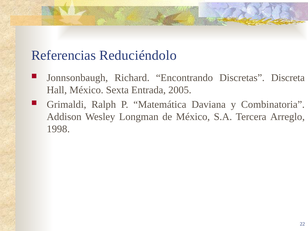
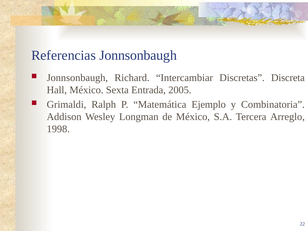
Referencias Reduciéndolo: Reduciéndolo -> Jonnsonbaugh
Encontrando: Encontrando -> Intercambiar
Daviana: Daviana -> Ejemplo
